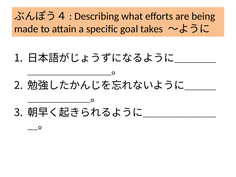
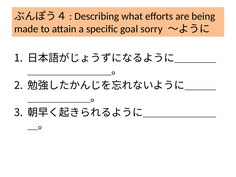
takes: takes -> sorry
